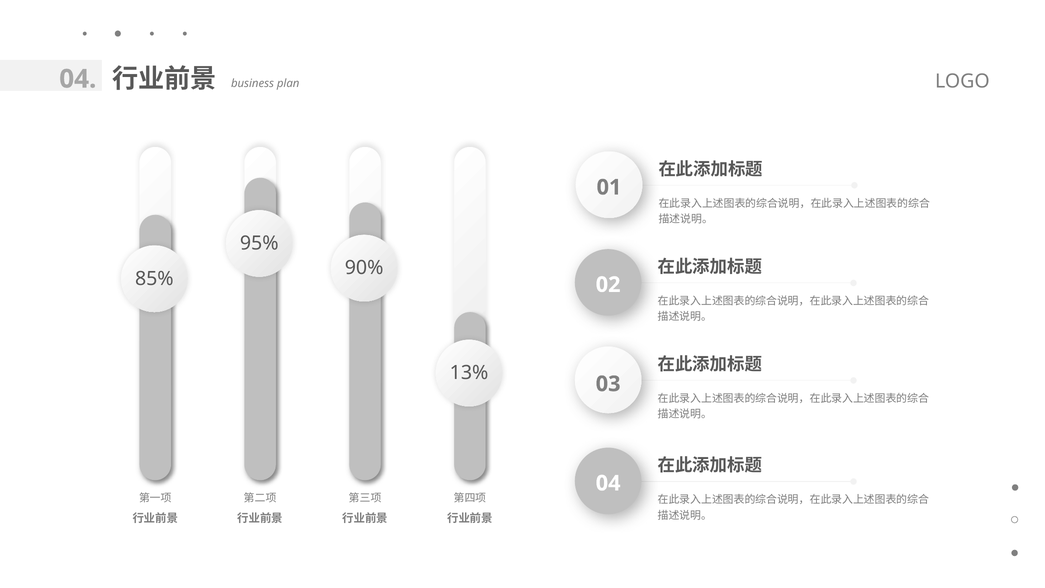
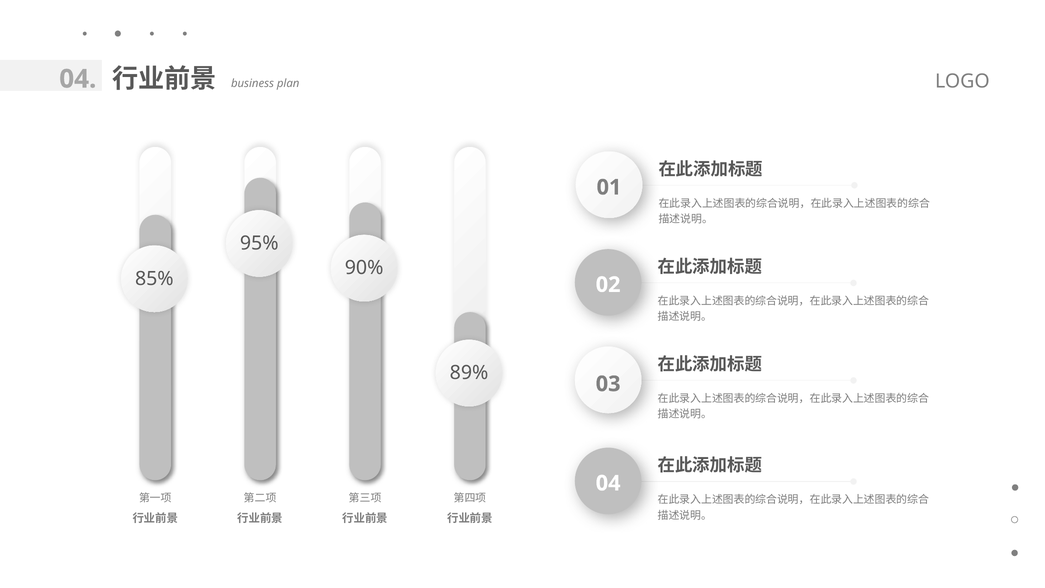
13%: 13% -> 89%
